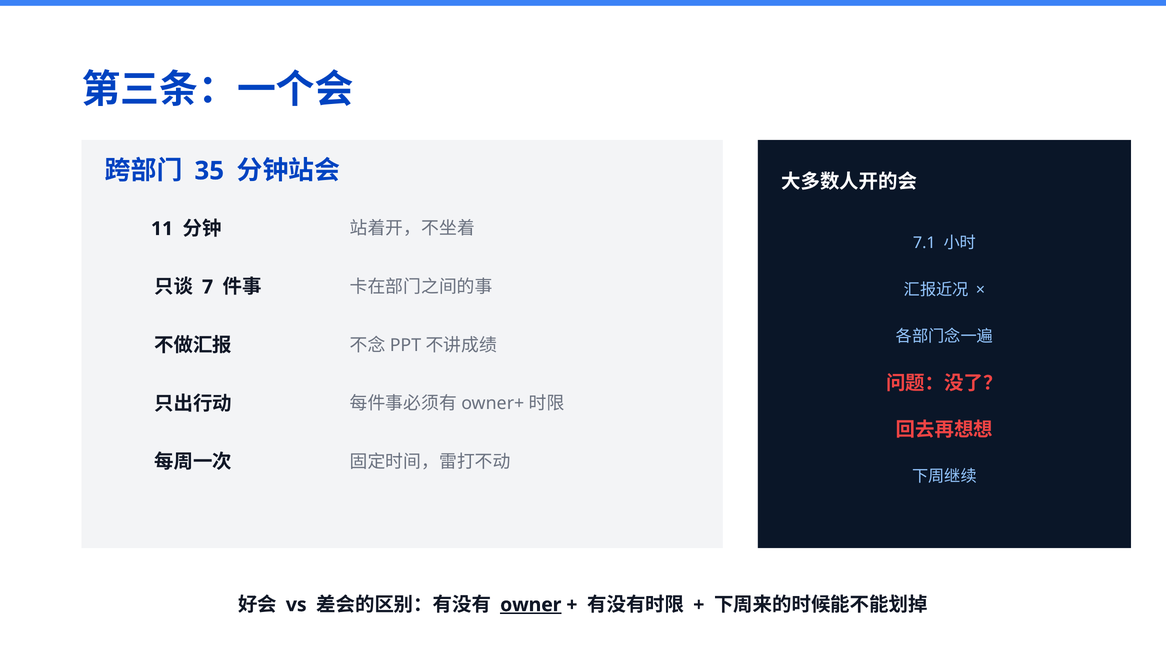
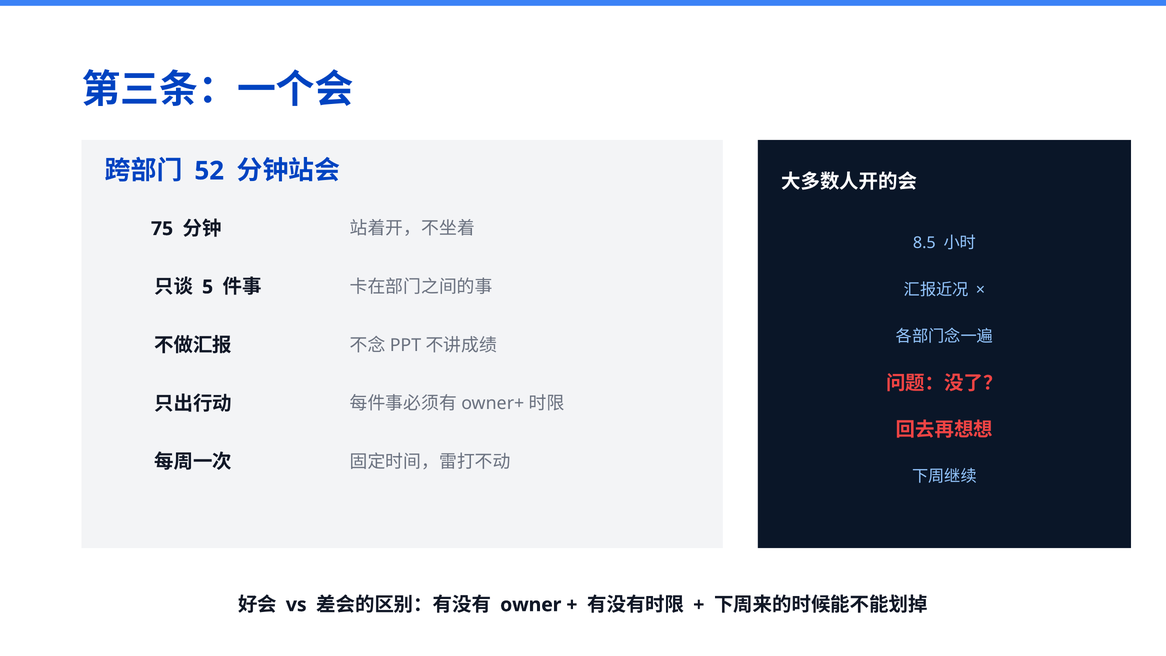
35: 35 -> 52
11: 11 -> 75
7.1: 7.1 -> 8.5
7: 7 -> 5
owner underline: present -> none
